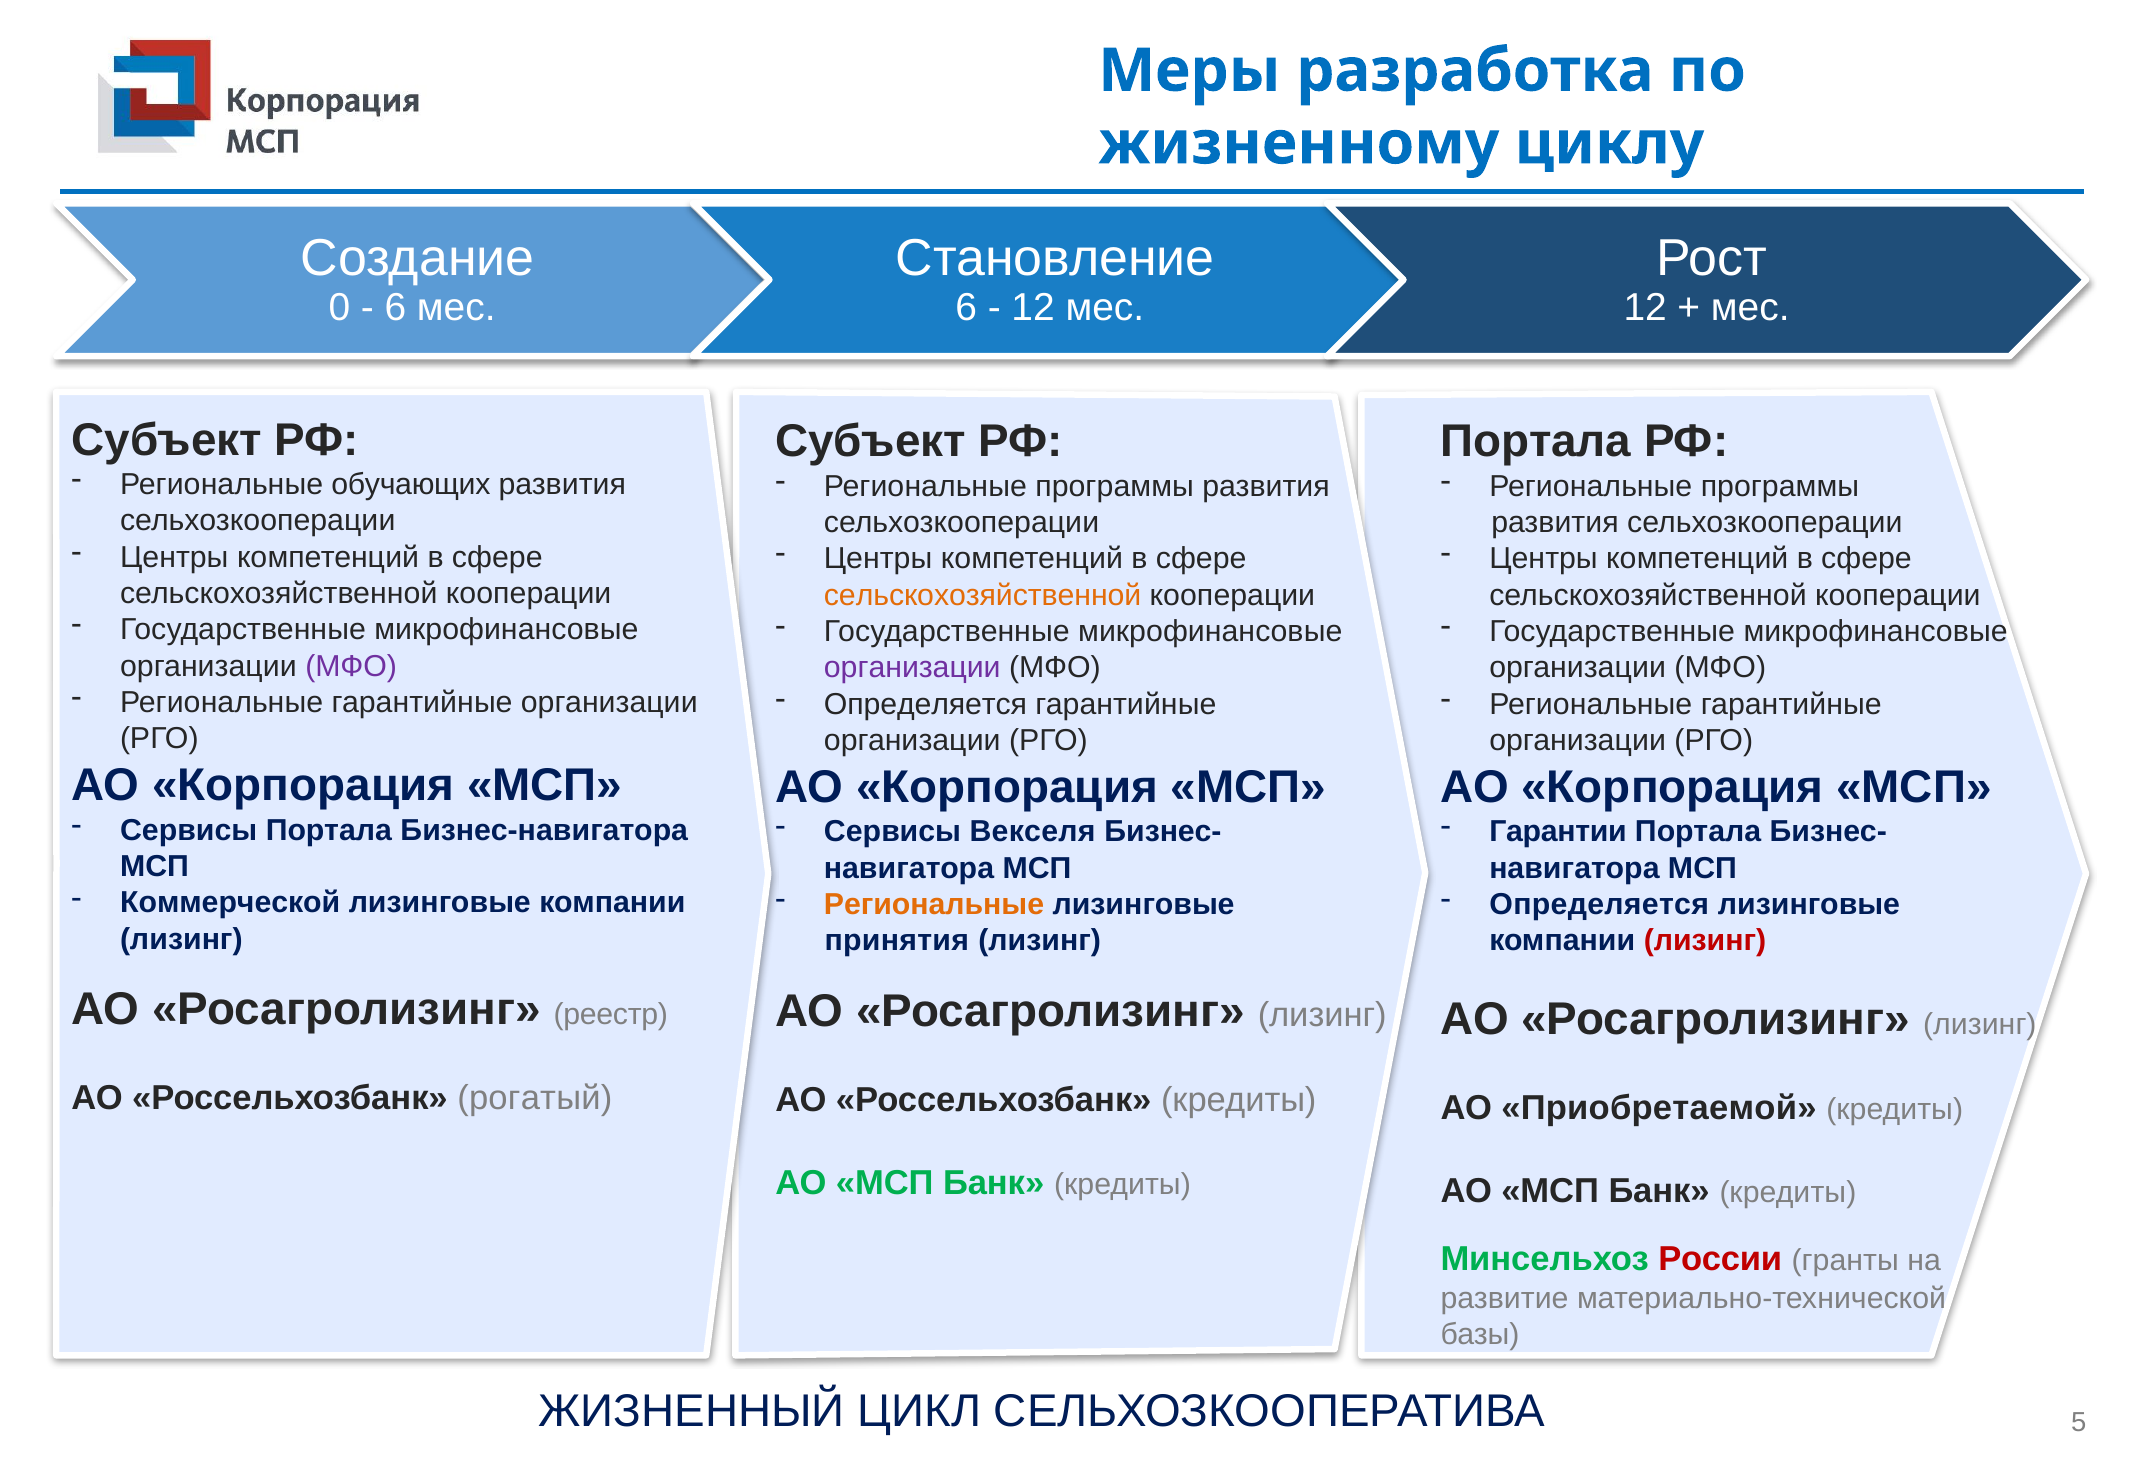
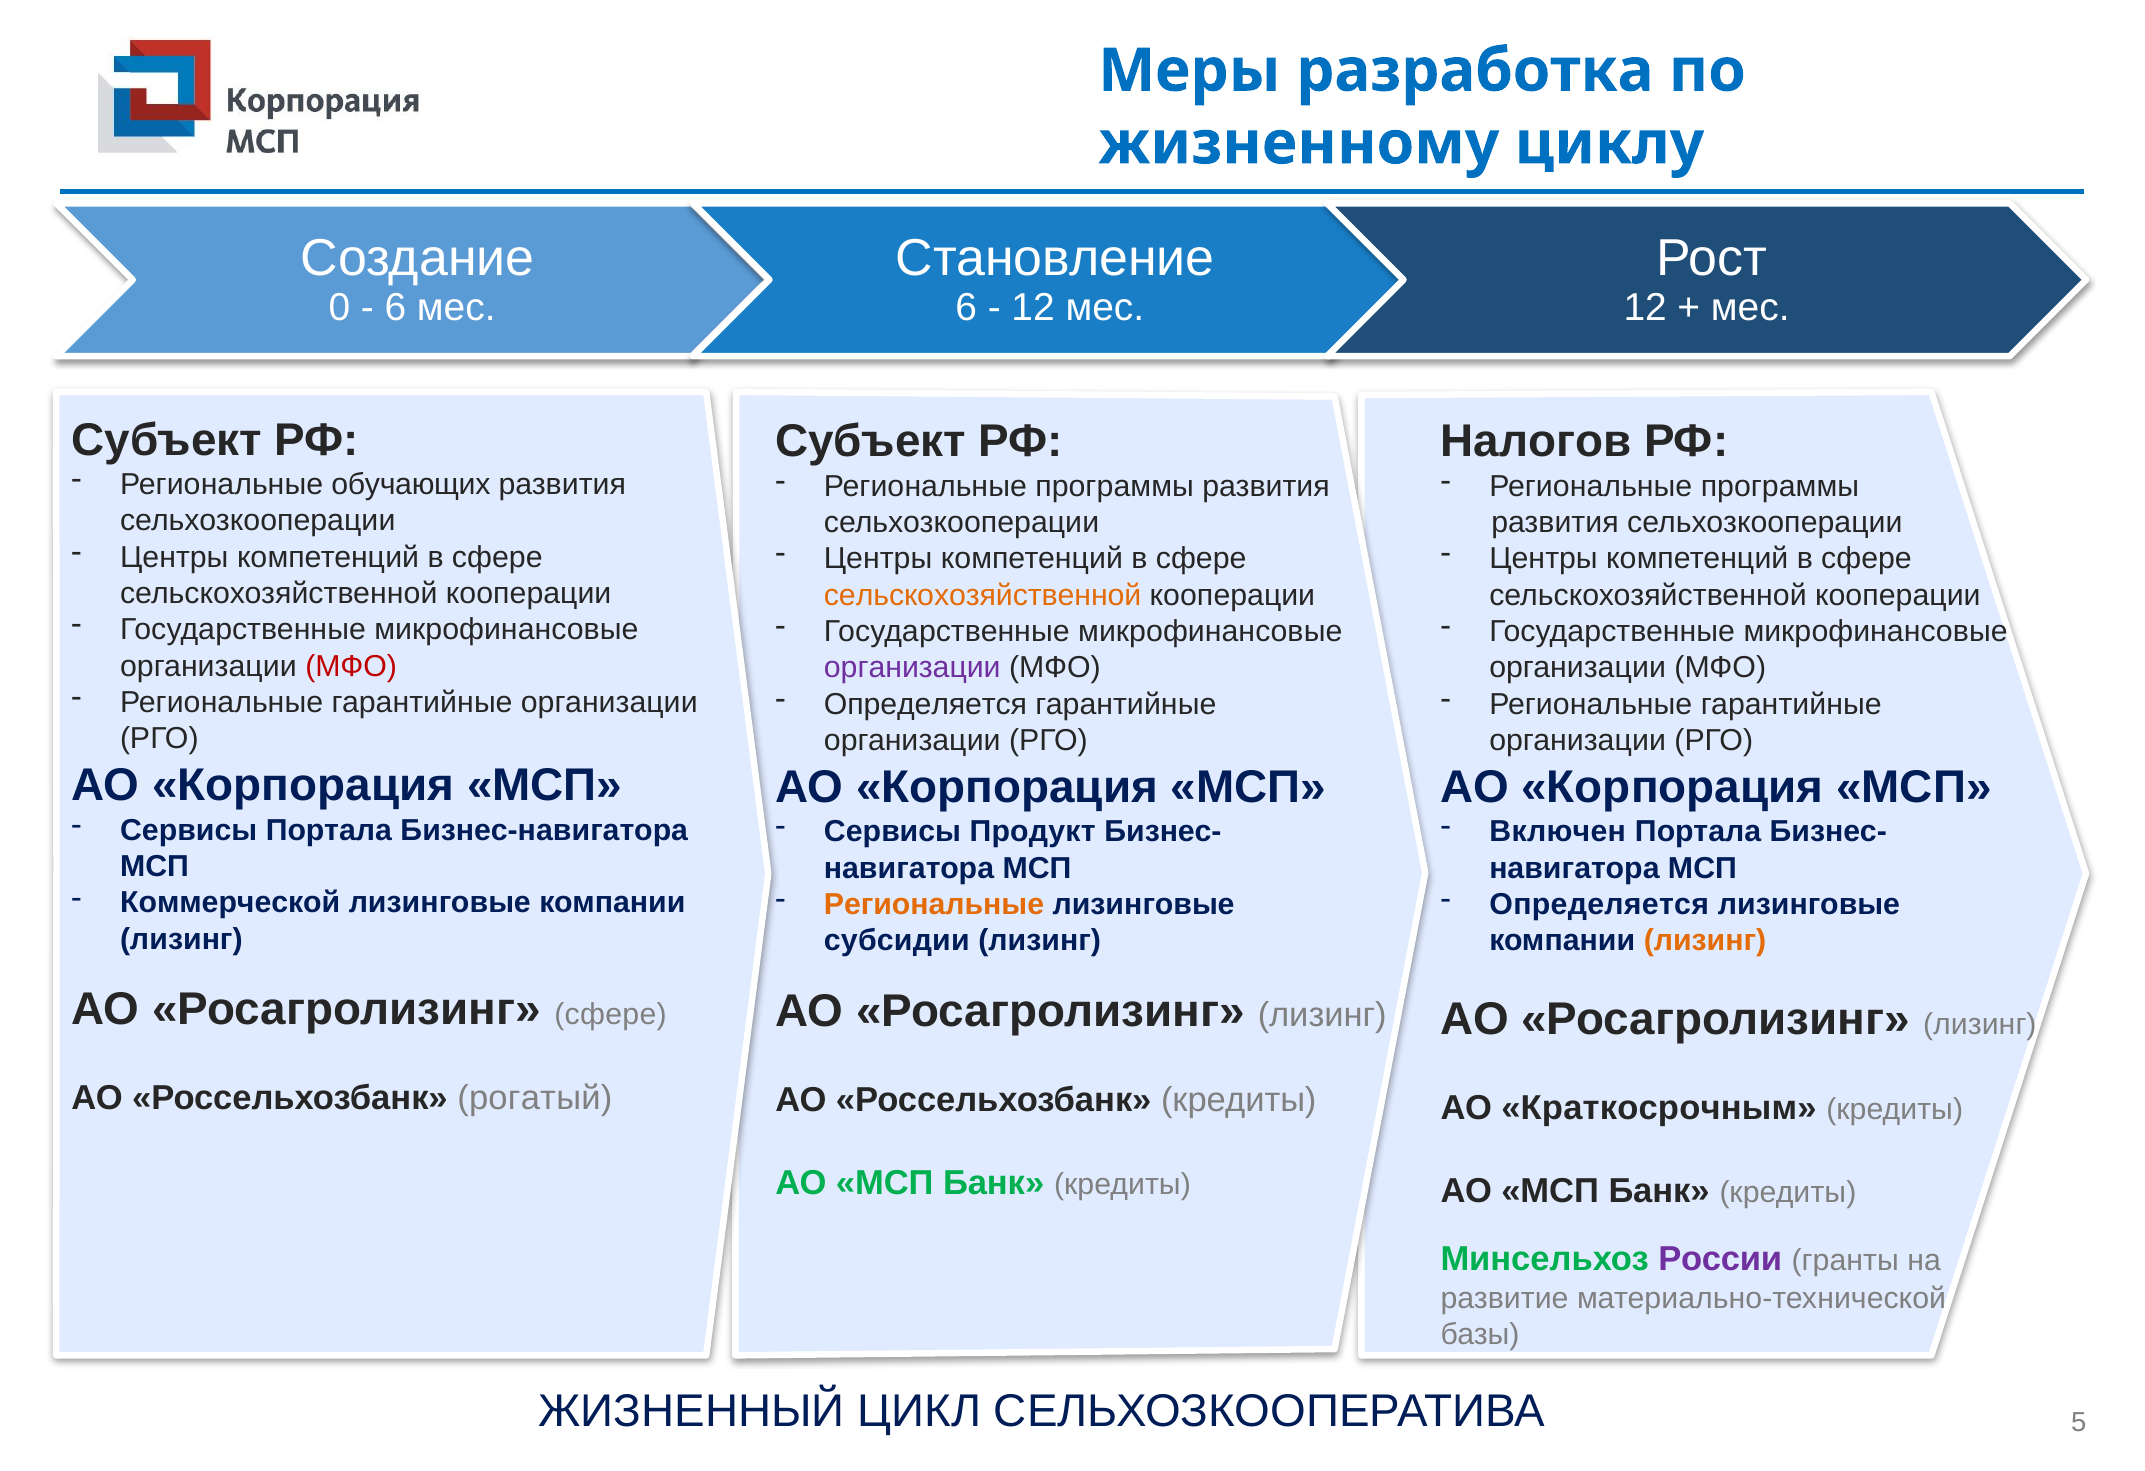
Портала at (1536, 442): Портала -> Налогов
МФО at (351, 666) colour: purple -> red
Векселя: Векселя -> Продукт
Гарантии: Гарантии -> Включен
принятия: принятия -> субсидии
лизинг at (1705, 941) colour: red -> orange
Росагролизинг реестр: реестр -> сфере
Приобретаемой: Приобретаемой -> Краткосрочным
России colour: red -> purple
